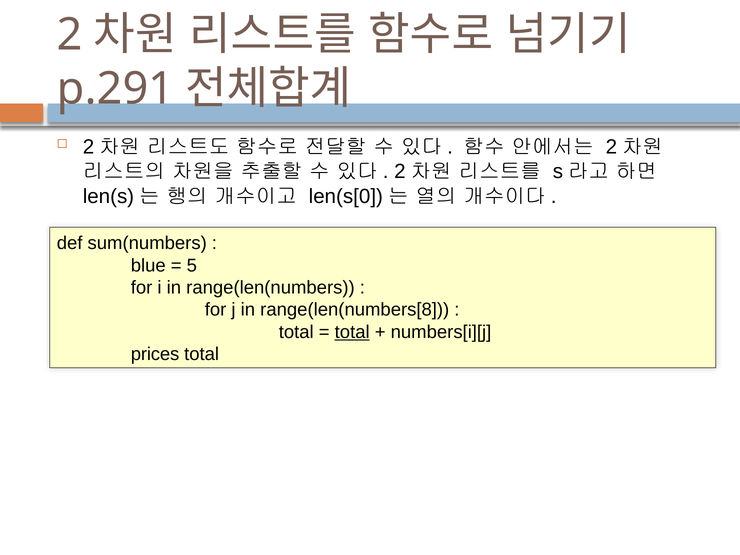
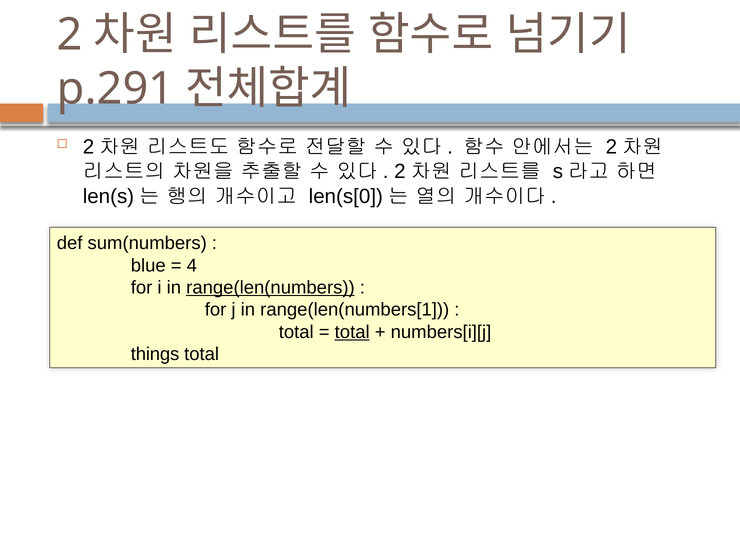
5: 5 -> 4
range(len(numbers underline: none -> present
range(len(numbers[8: range(len(numbers[8 -> range(len(numbers[1
prices: prices -> things
